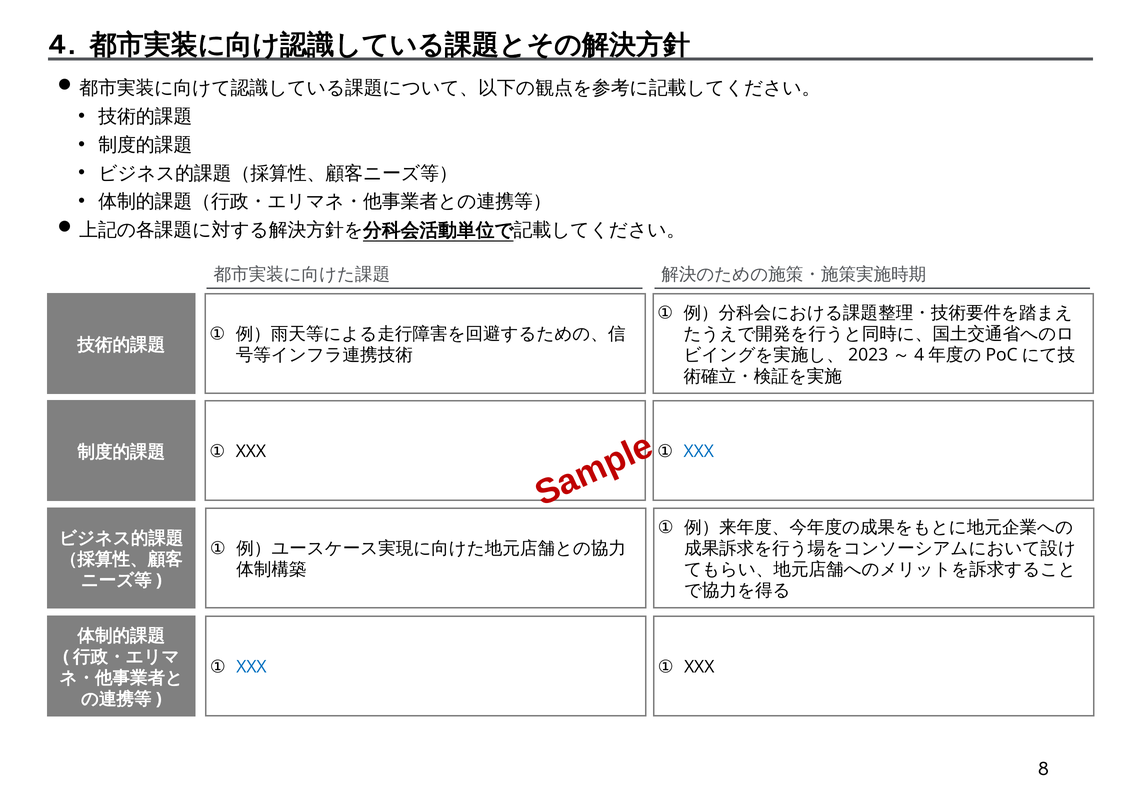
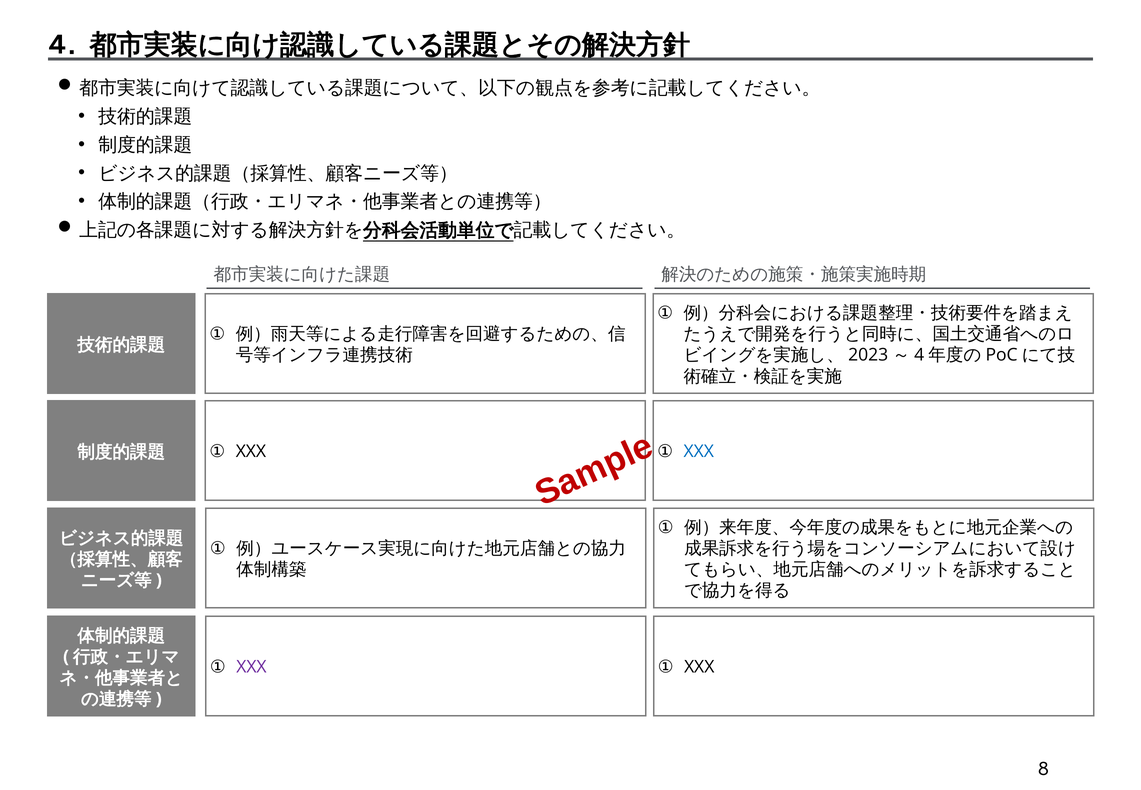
XXX at (251, 667) colour: blue -> purple
